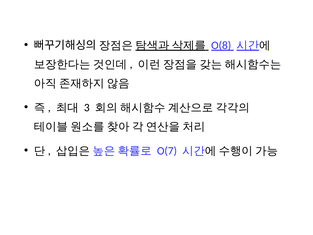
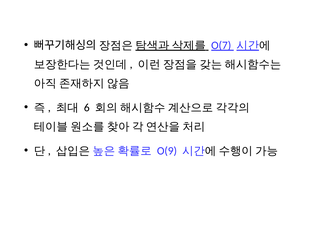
O(8: O(8 -> O(7
3: 3 -> 6
O(7: O(7 -> O(9
